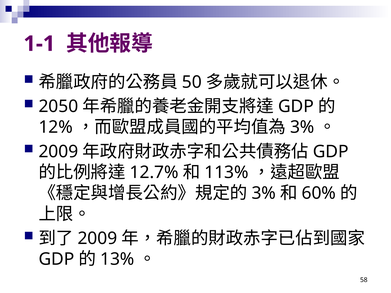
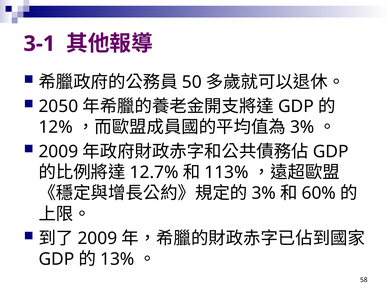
1-1: 1-1 -> 3-1
